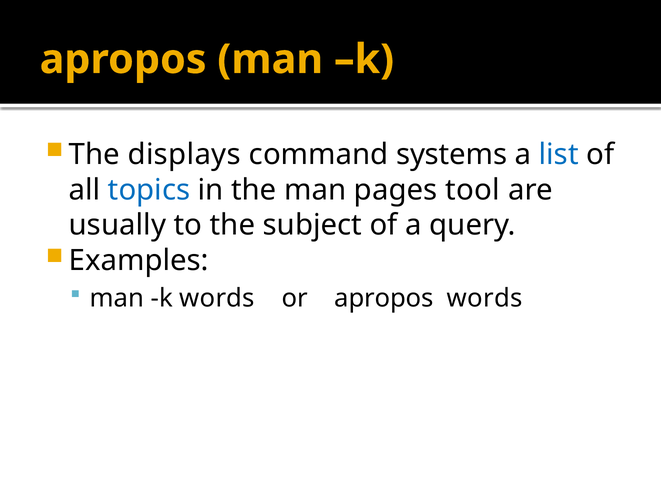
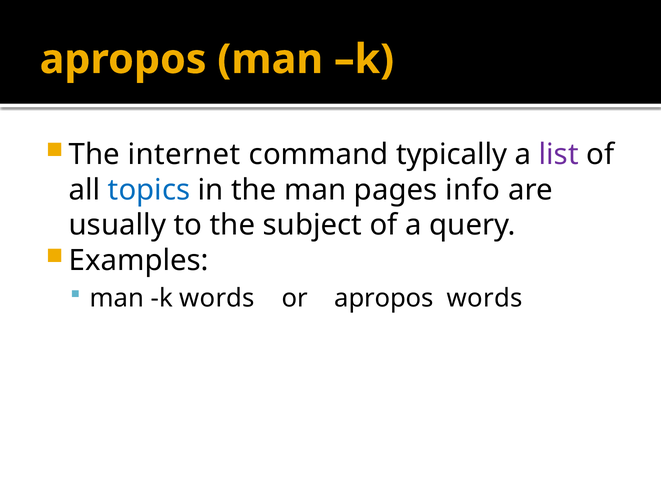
displays: displays -> internet
systems: systems -> typically
list colour: blue -> purple
tool: tool -> info
